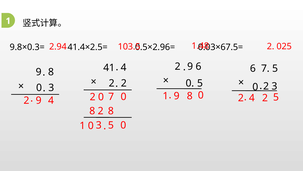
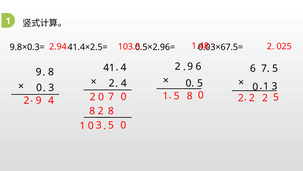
2 at (124, 83): 2 -> 4
0 2: 2 -> 1
1 9: 9 -> 5
4 at (252, 98): 4 -> 2
